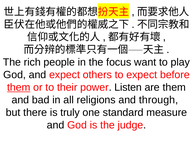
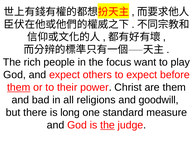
Listen: Listen -> Christ
through: through -> goodwill
truly: truly -> long
the at (108, 125) underline: none -> present
